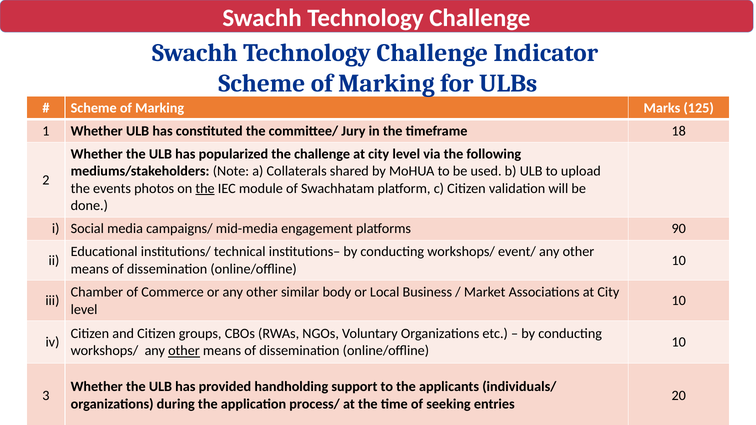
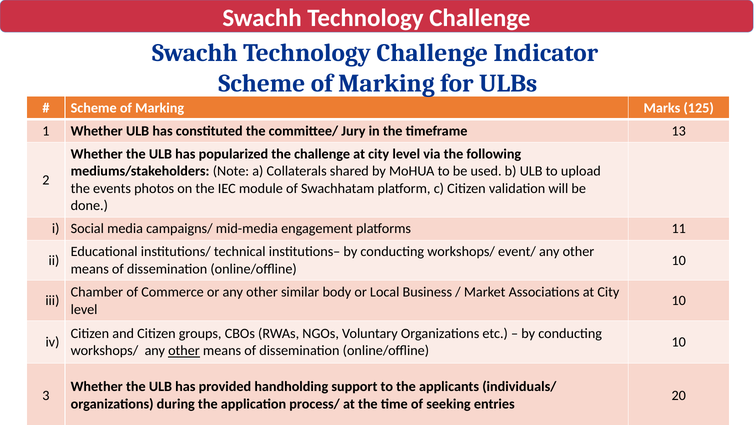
18: 18 -> 13
the at (205, 189) underline: present -> none
90: 90 -> 11
